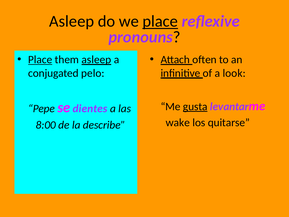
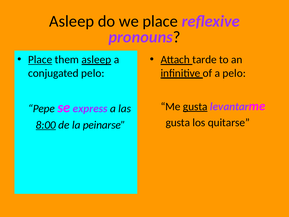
place at (160, 21) underline: present -> none
often: often -> tarde
a look: look -> pelo
dientes: dientes -> express
wake at (178, 123): wake -> gusta
8:00 underline: none -> present
describe: describe -> peinarse
